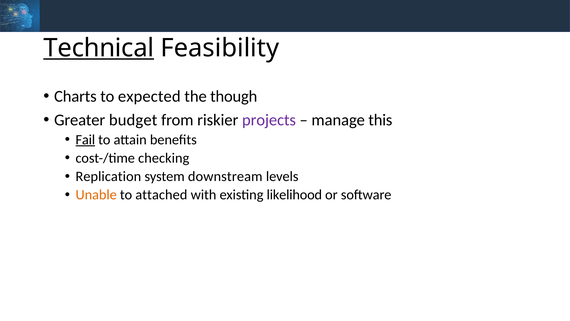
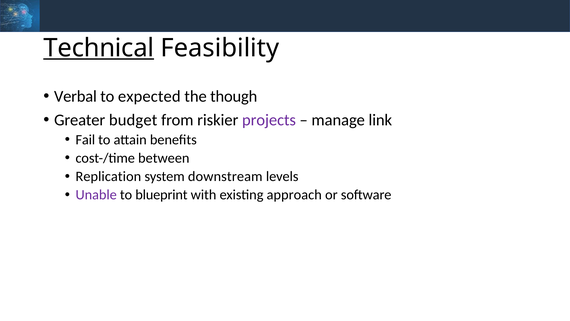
Charts: Charts -> Verbal
this: this -> link
Fail underline: present -> none
checking: checking -> between
Unable colour: orange -> purple
attached: attached -> blueprint
likelihood: likelihood -> approach
